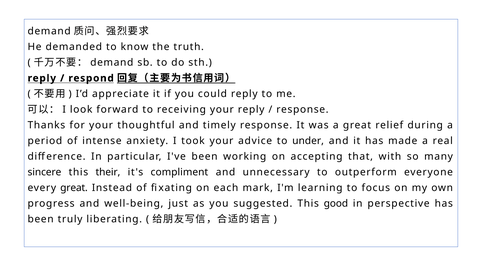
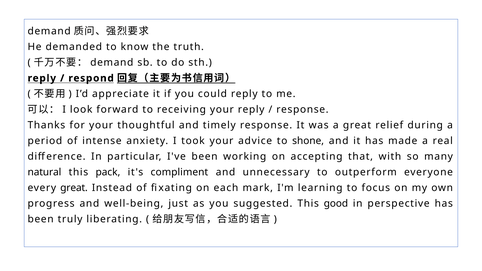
under: under -> shone
sincere: sincere -> natural
their: their -> pack
